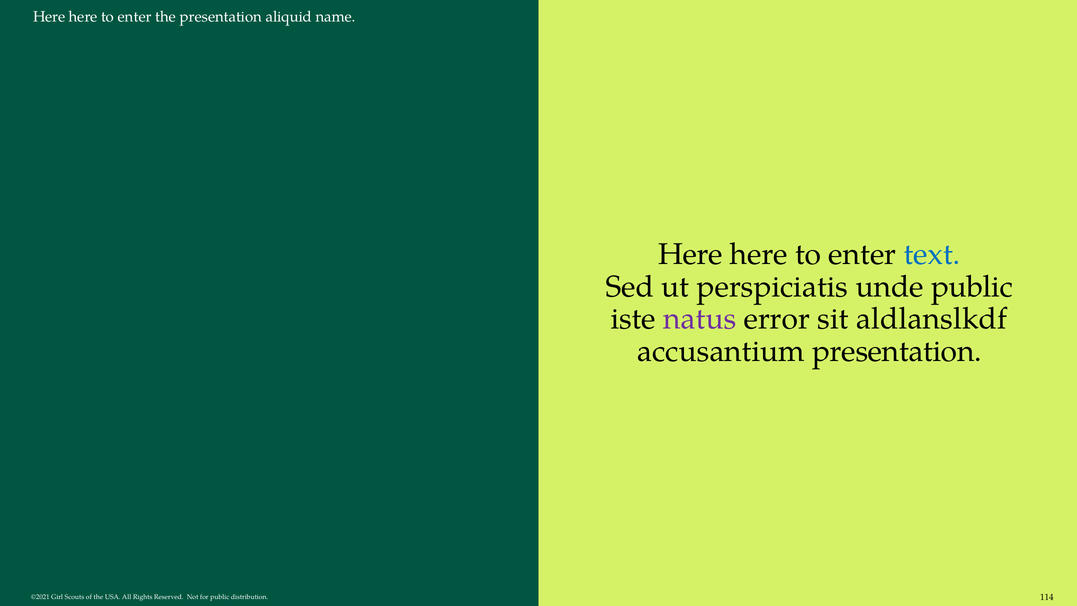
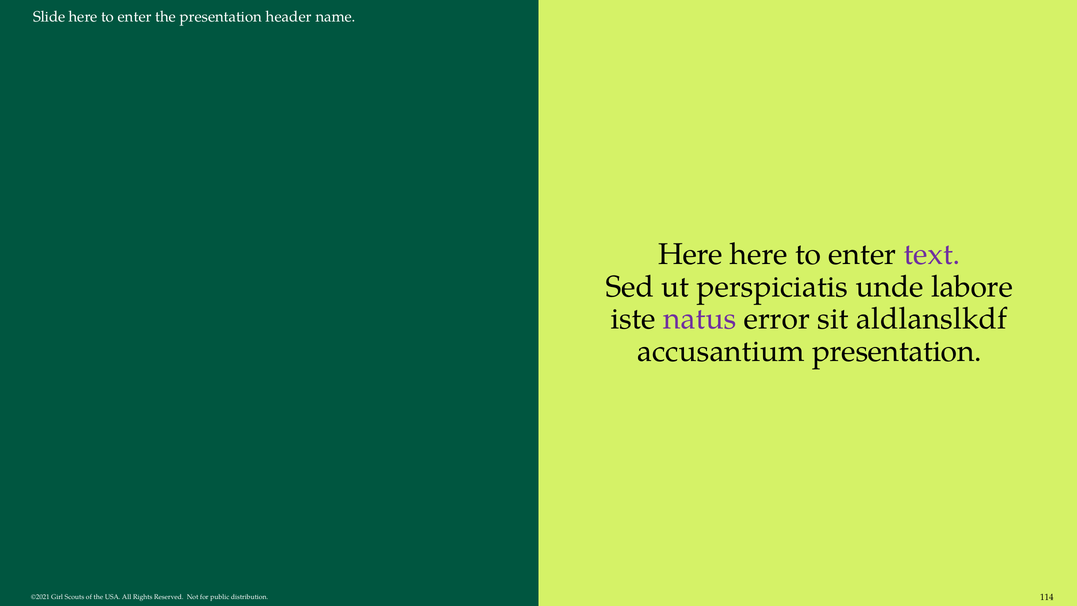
Here at (49, 17): Here -> Slide
aliquid: aliquid -> header
text colour: blue -> purple
unde public: public -> labore
